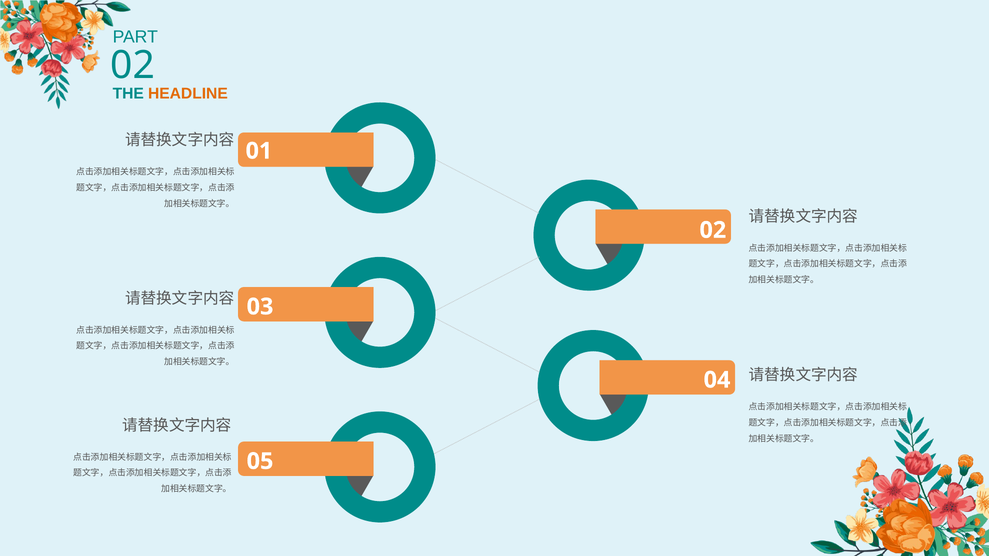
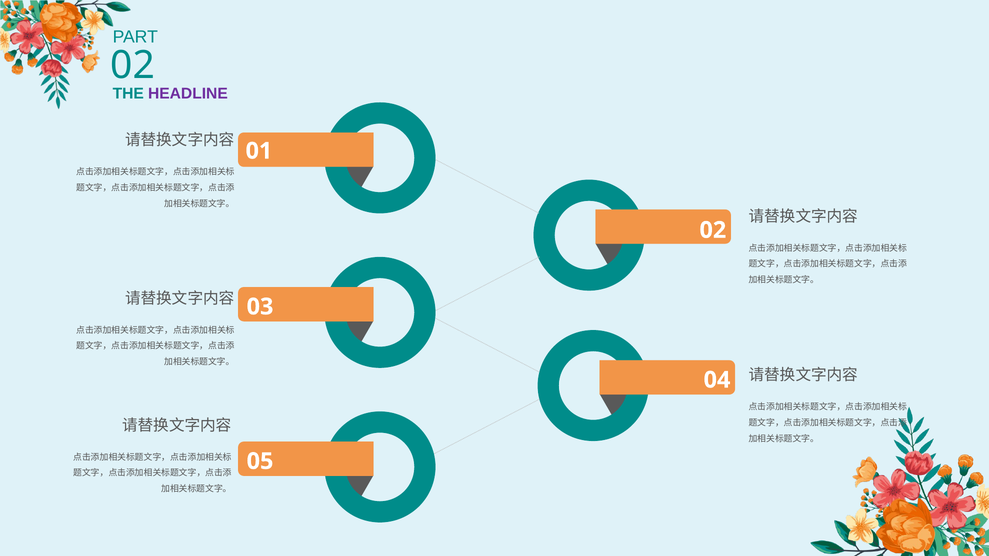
HEADLINE colour: orange -> purple
